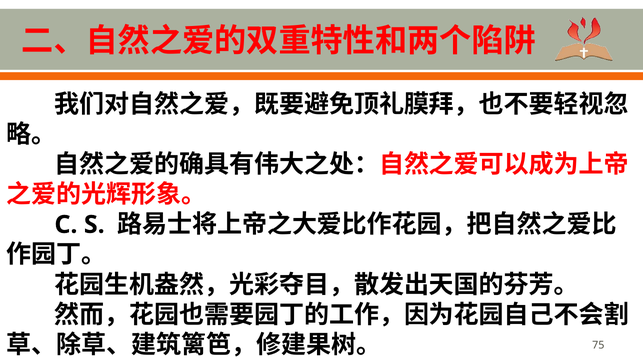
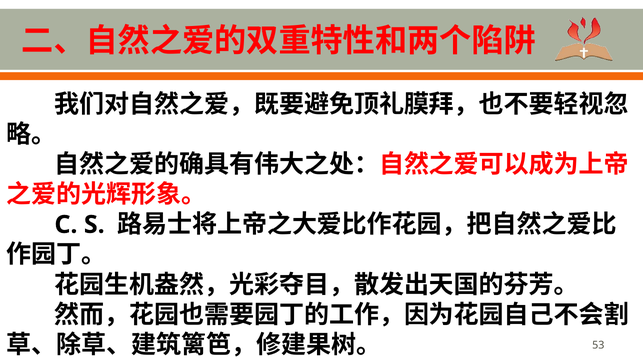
75: 75 -> 53
